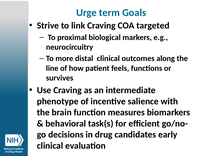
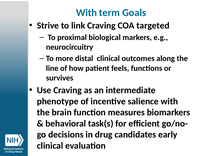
Urge at (87, 13): Urge -> With
